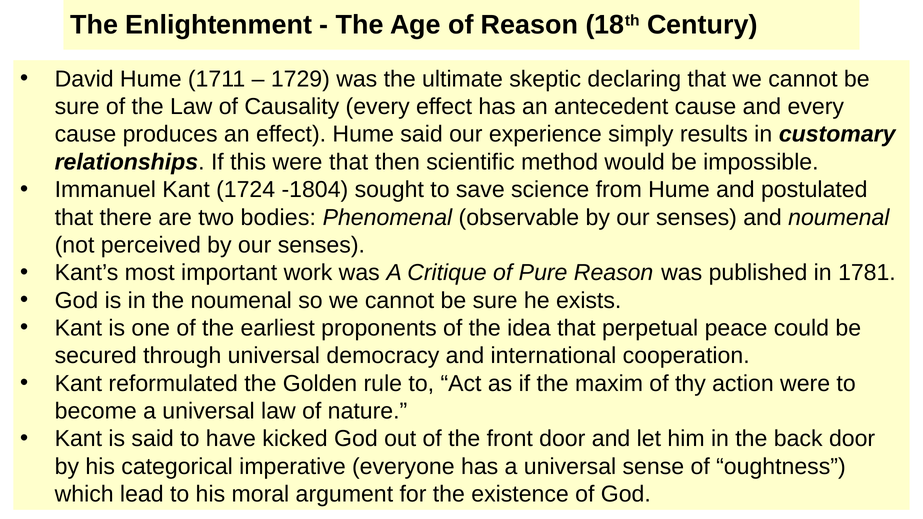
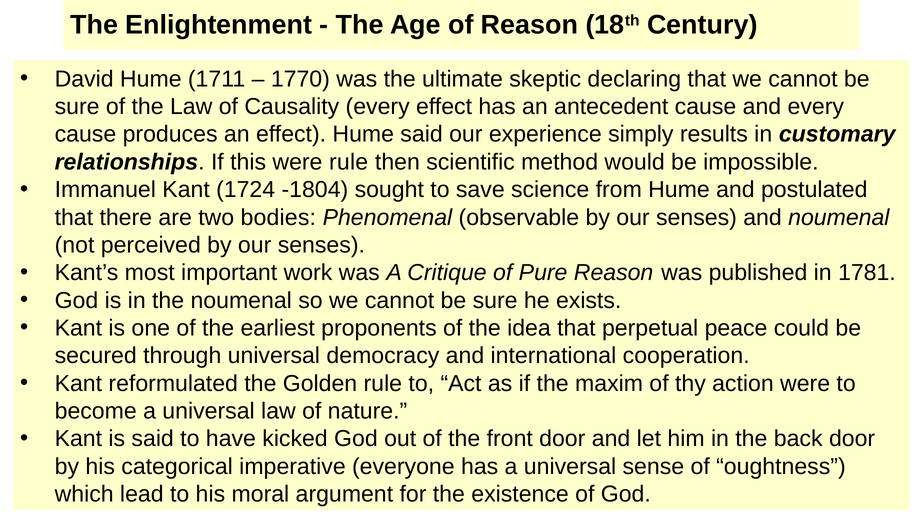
1729: 1729 -> 1770
were that: that -> rule
